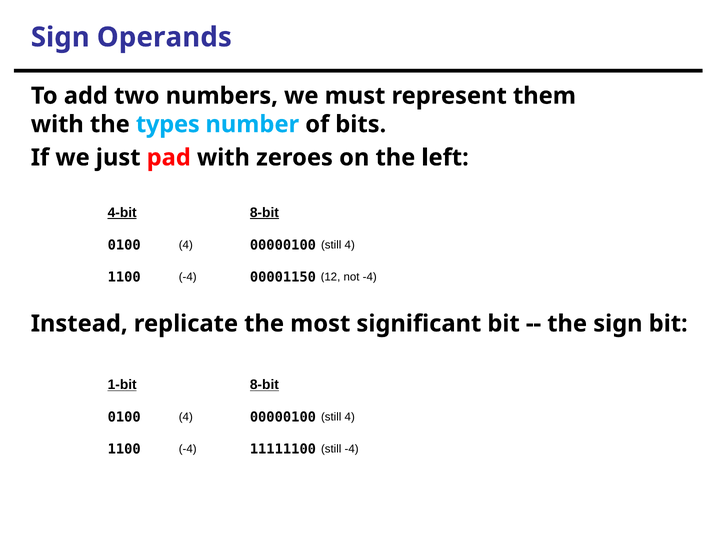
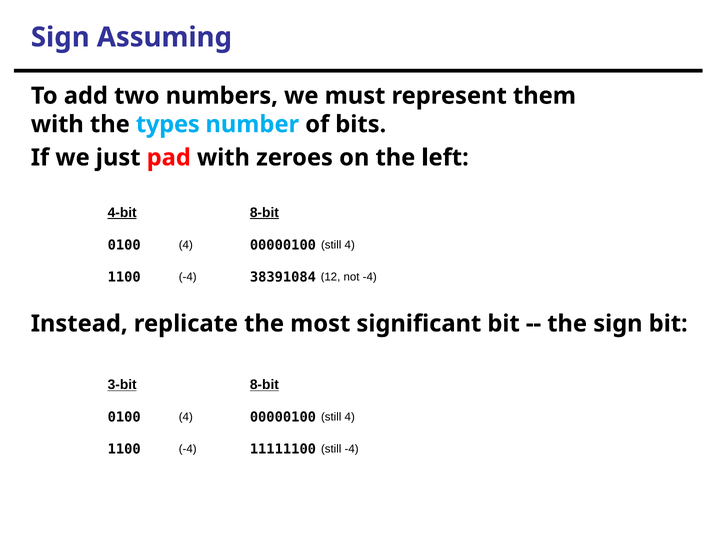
Operands: Operands -> Assuming
00001150: 00001150 -> 38391084
1-bit: 1-bit -> 3-bit
